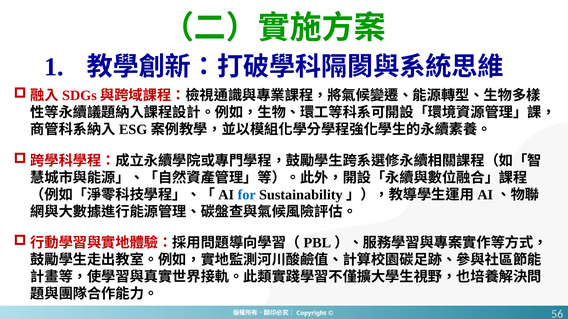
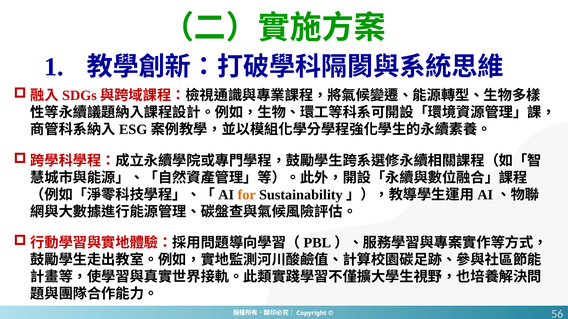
for colour: blue -> orange
